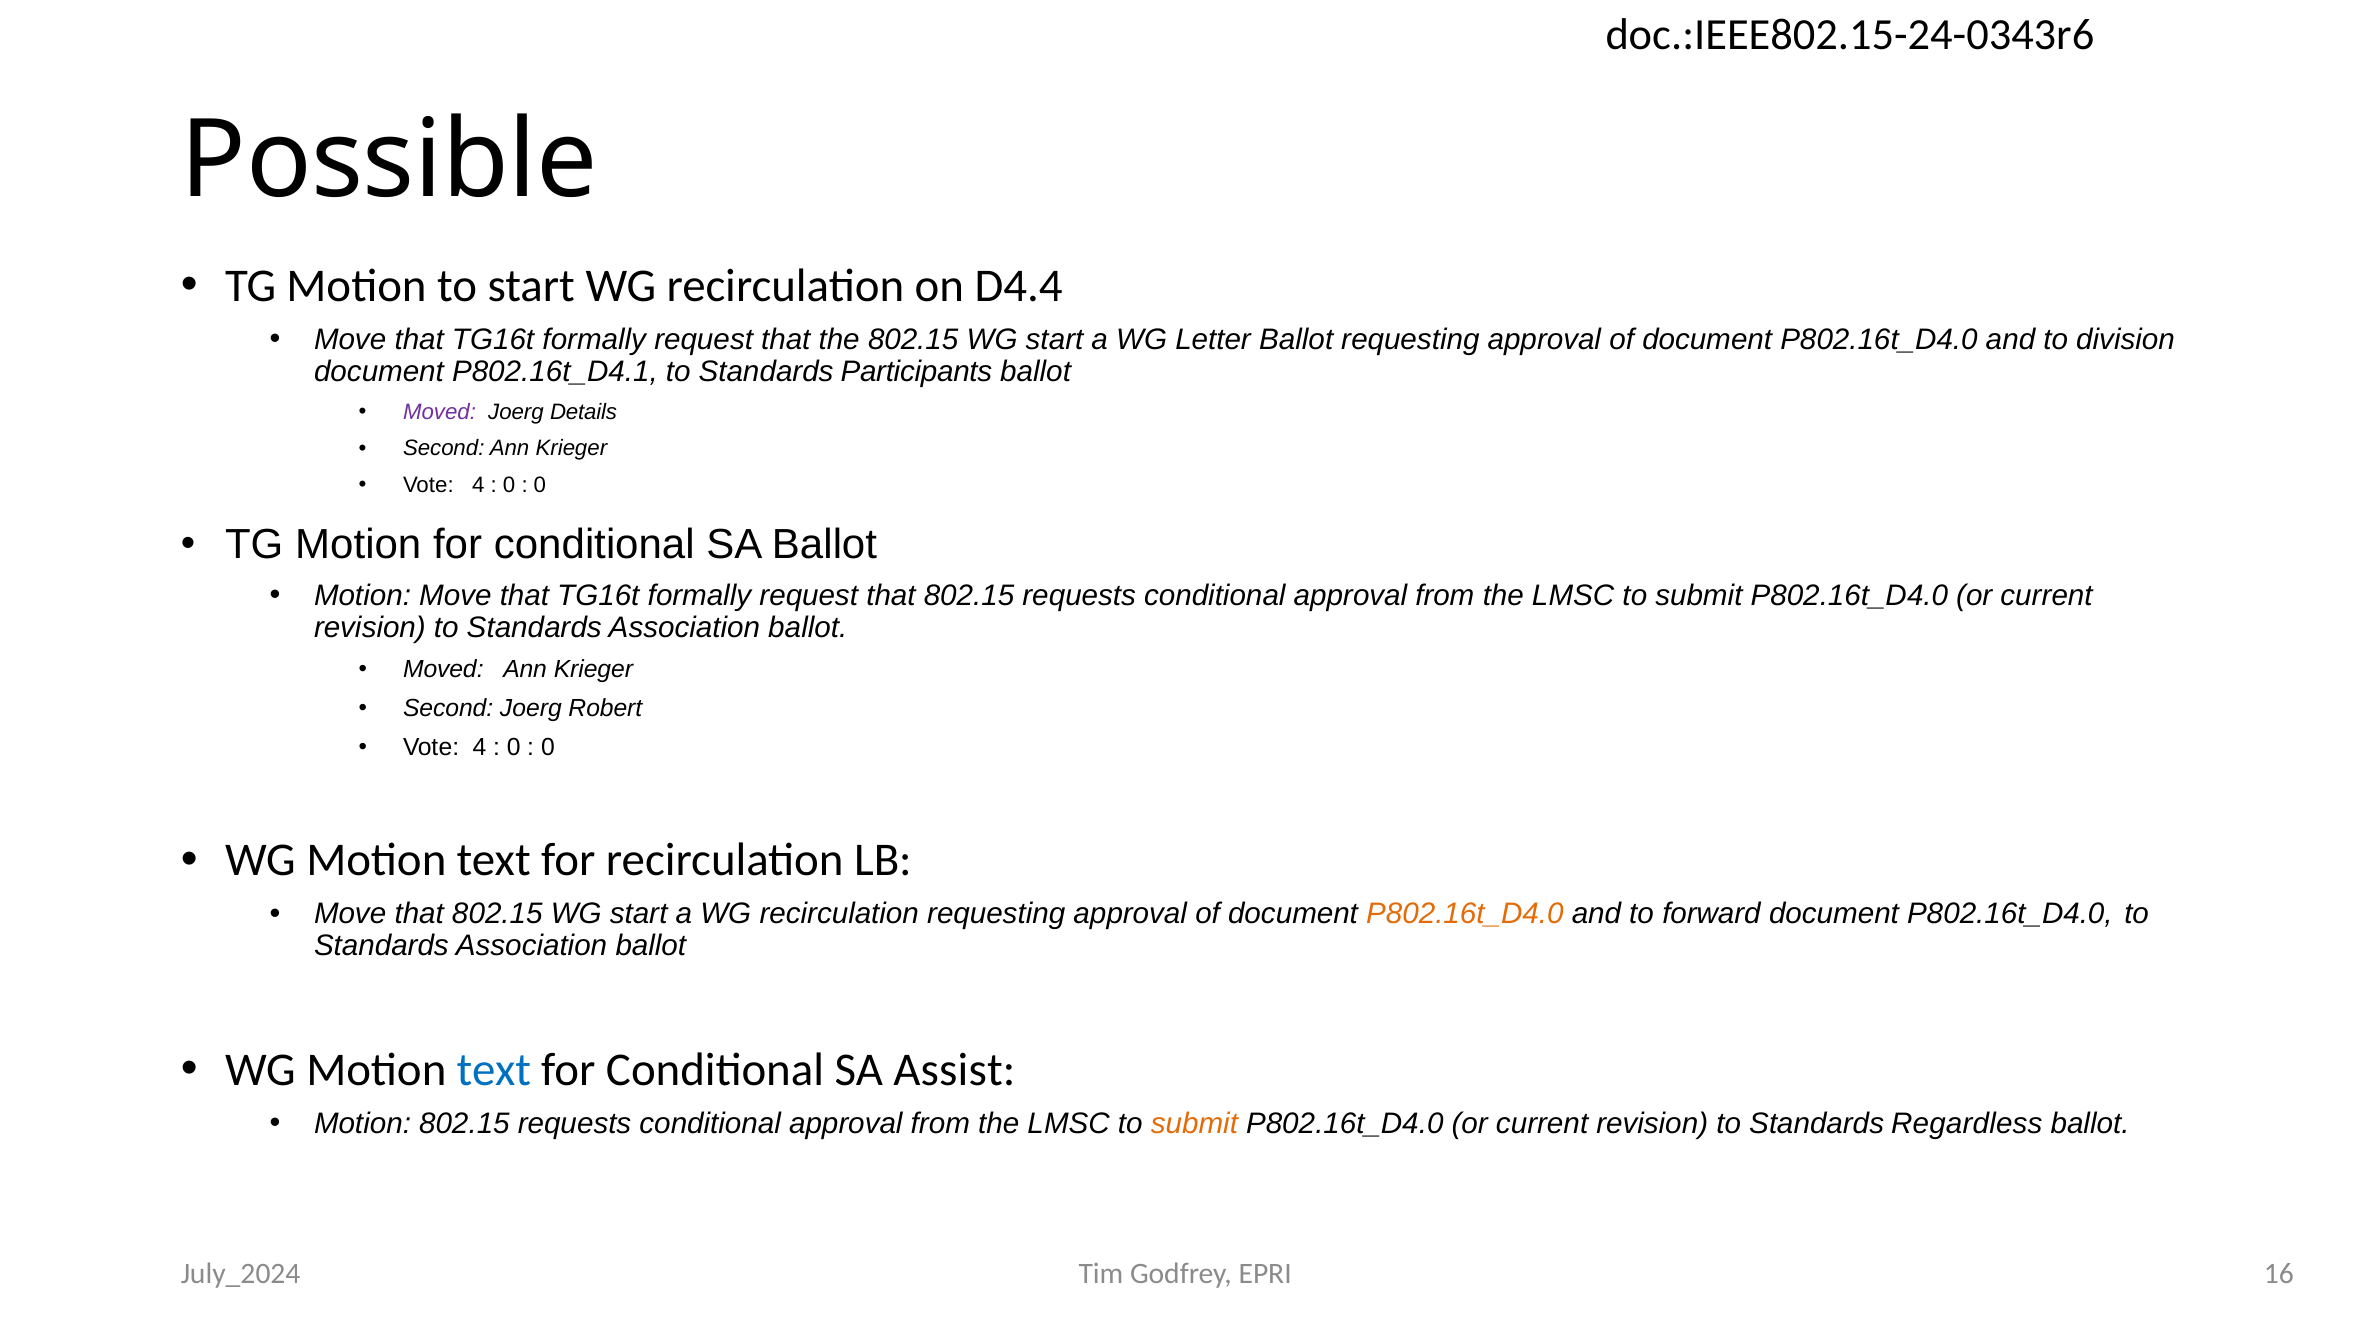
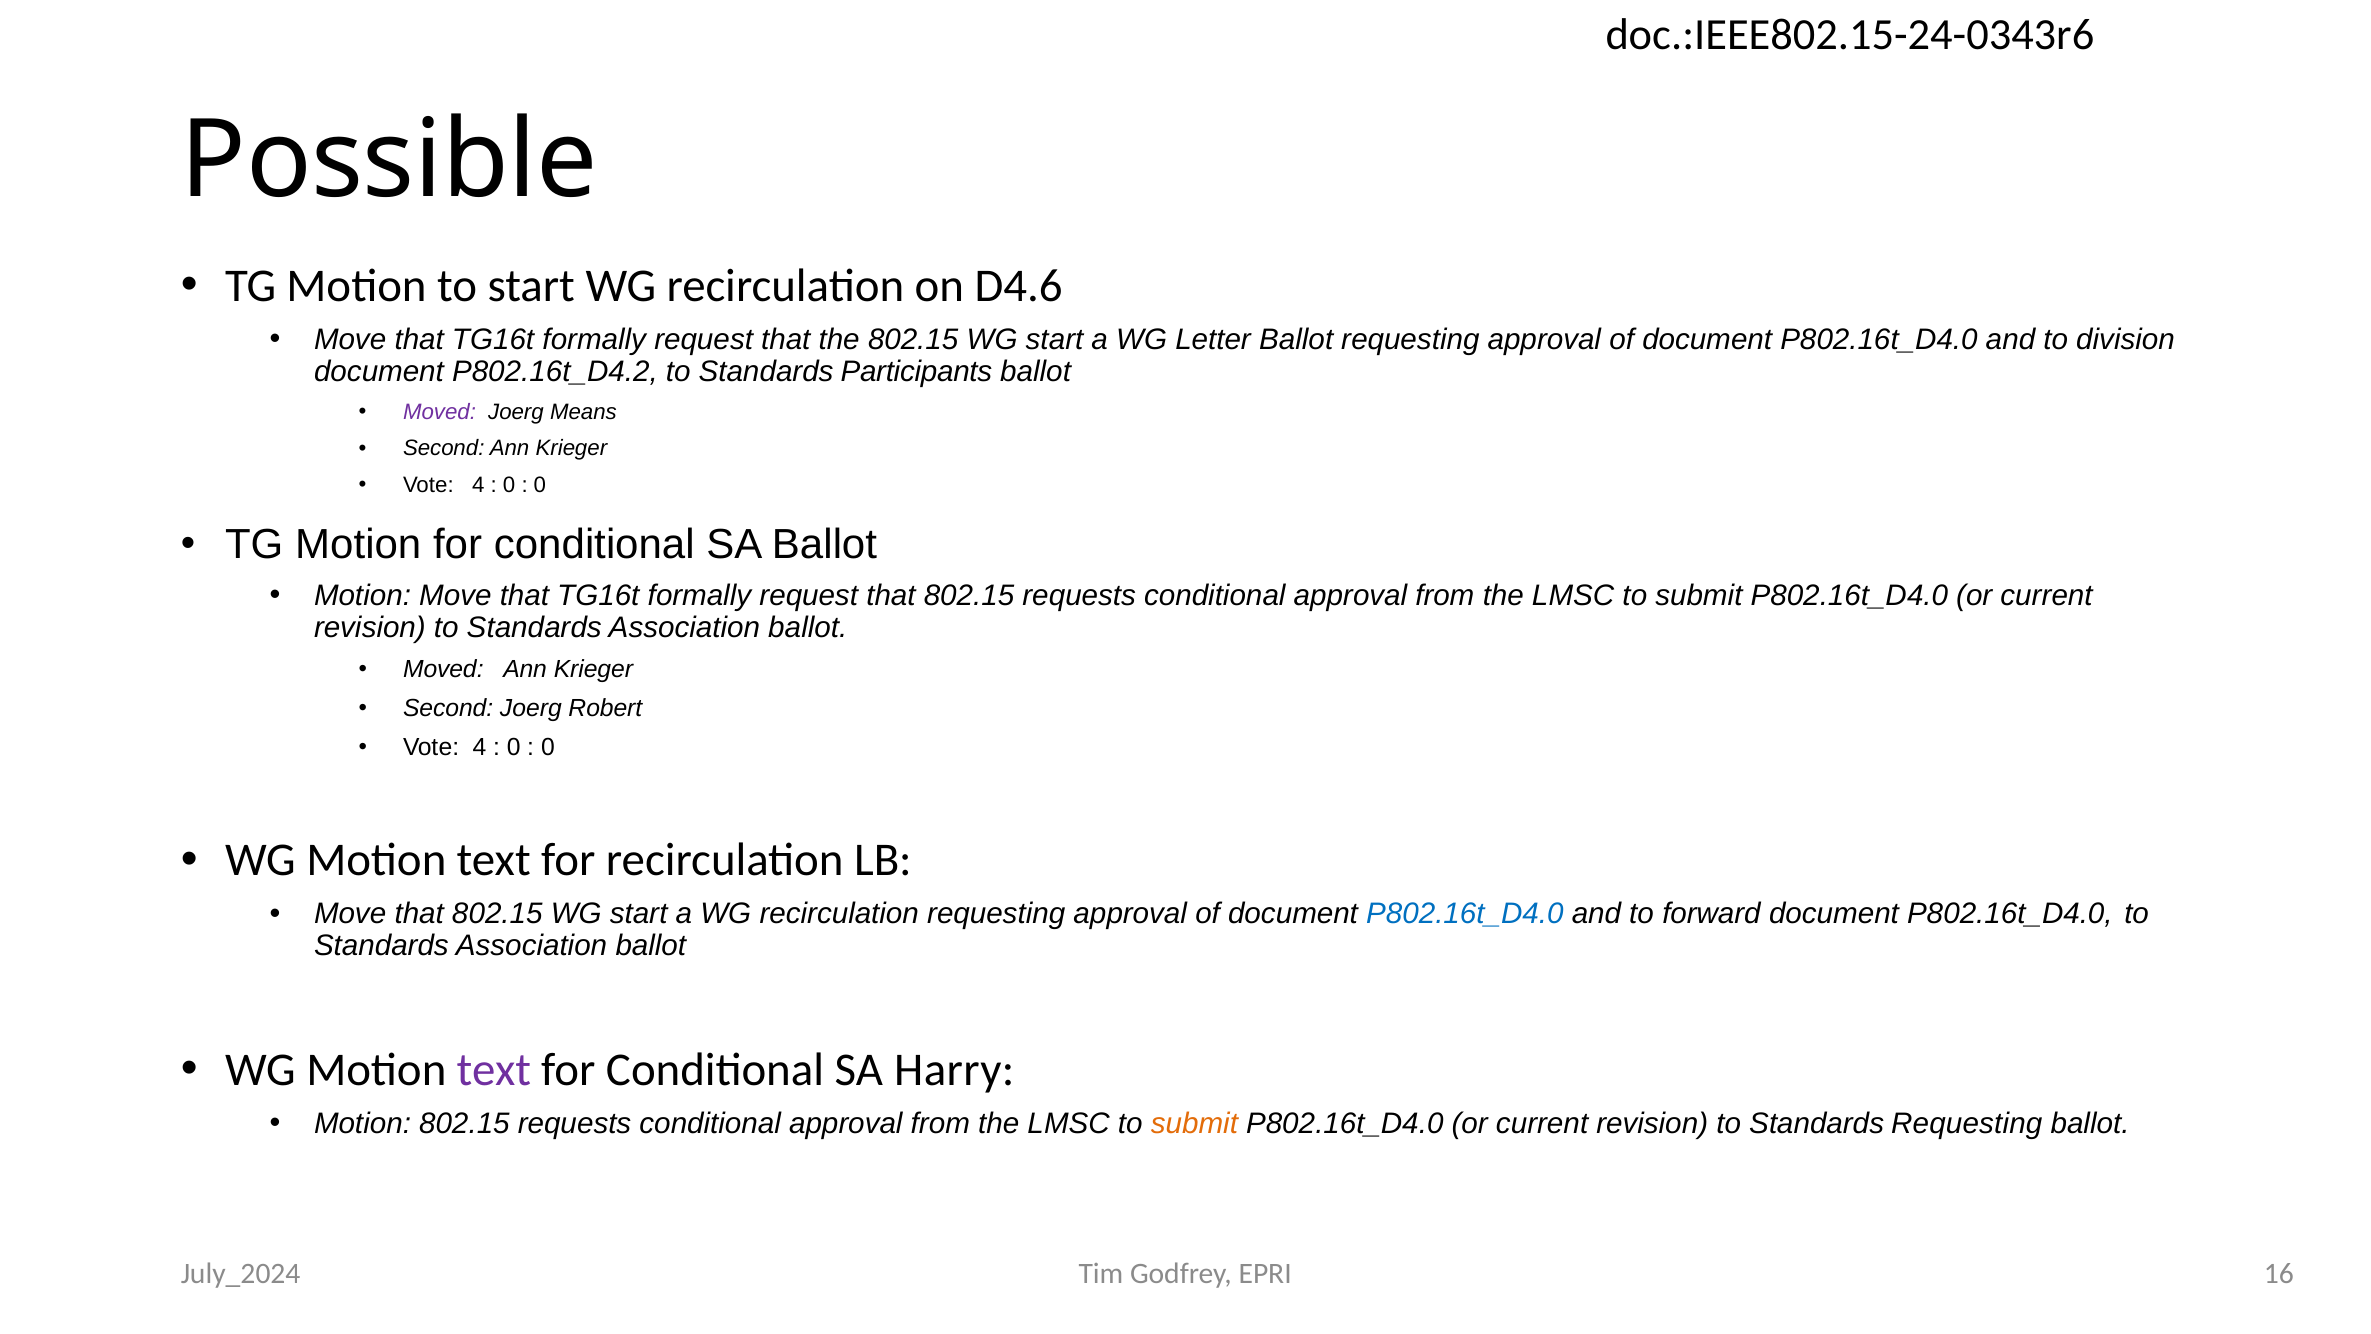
D4.4: D4.4 -> D4.6
P802.16t_D4.1: P802.16t_D4.1 -> P802.16t_D4.2
Details: Details -> Means
P802.16t_D4.0 at (1465, 914) colour: orange -> blue
text at (494, 1069) colour: blue -> purple
Assist: Assist -> Harry
Standards Regardless: Regardless -> Requesting
